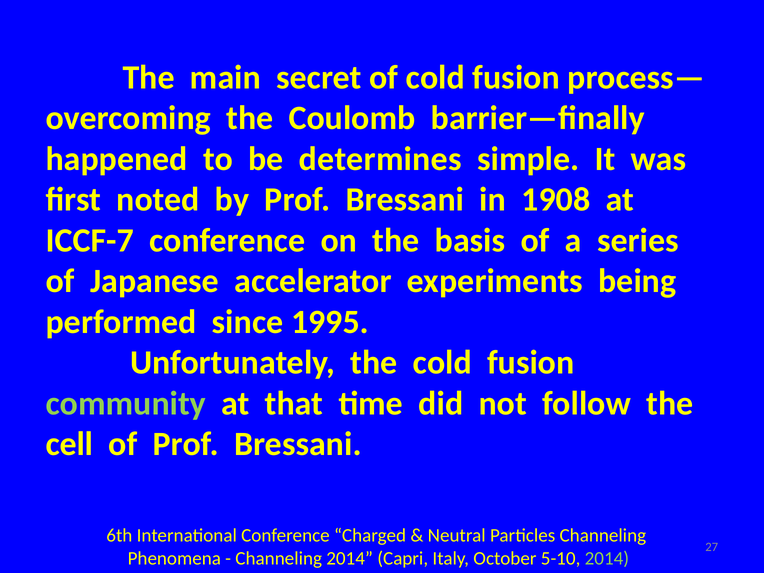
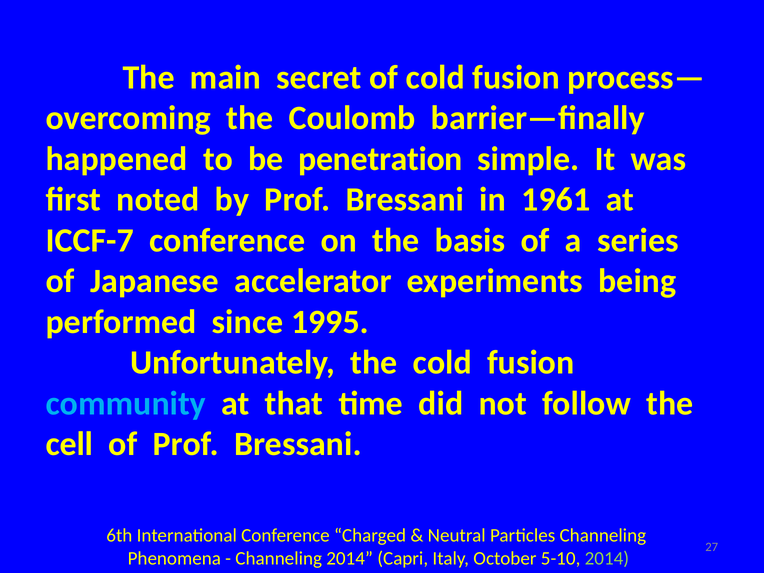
determines: determines -> penetration
1908: 1908 -> 1961
community colour: light green -> light blue
